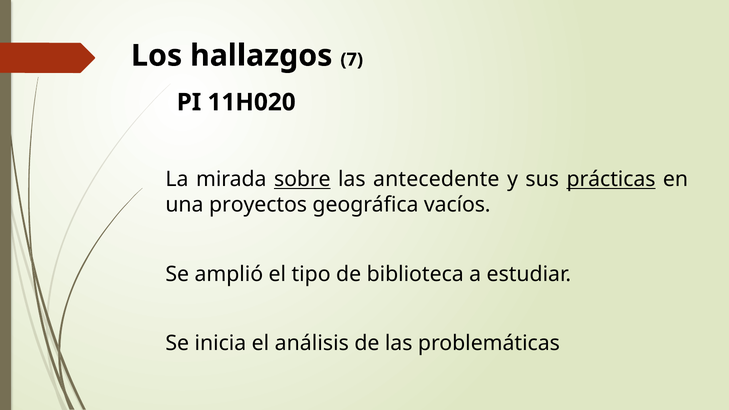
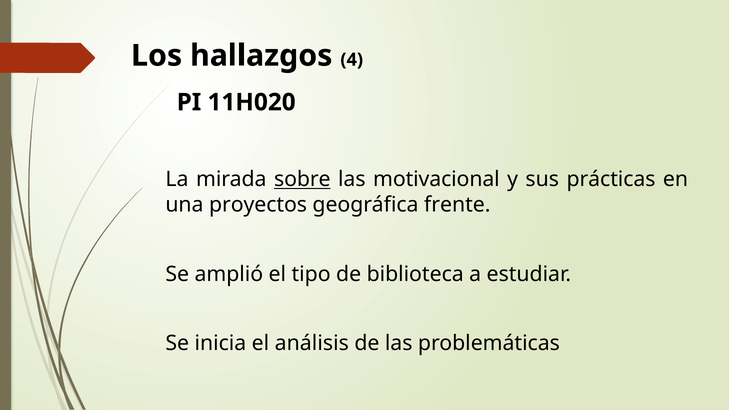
7: 7 -> 4
antecedente: antecedente -> motivacional
prácticas underline: present -> none
vacíos: vacíos -> frente
